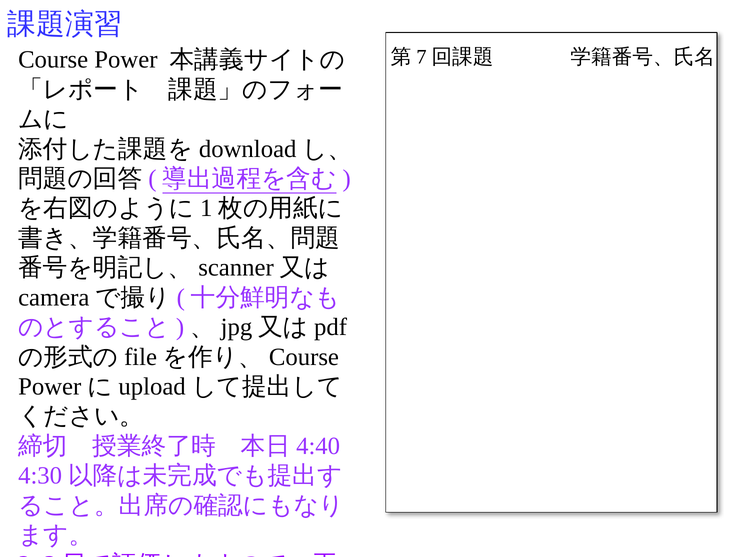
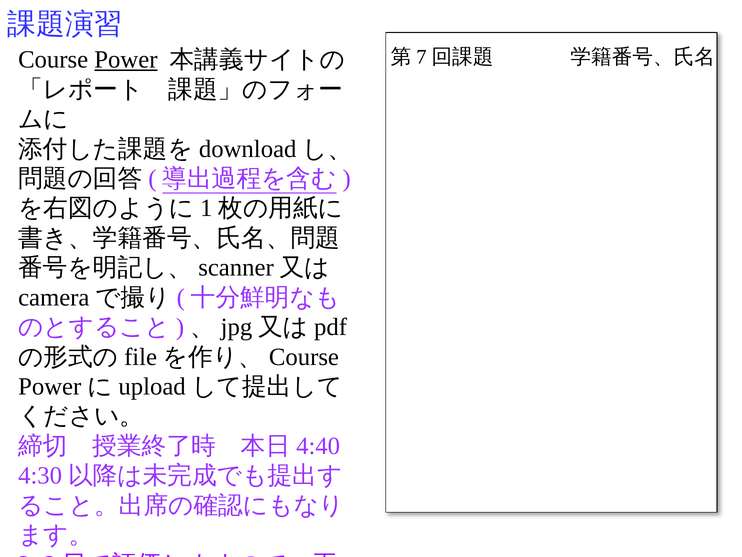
Power underline: none -> present
